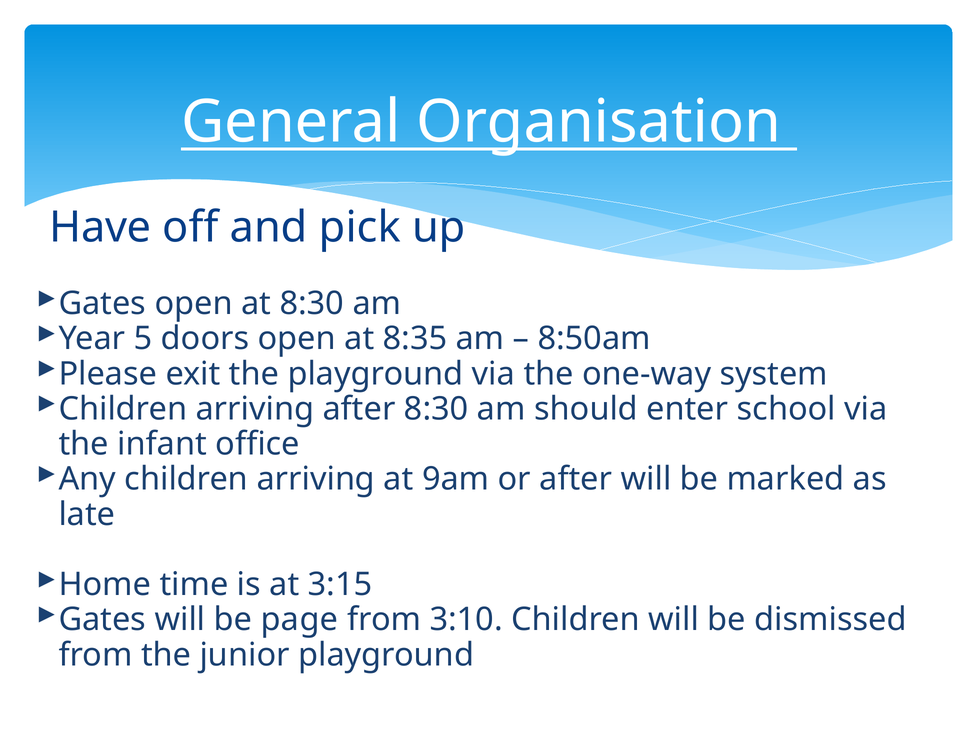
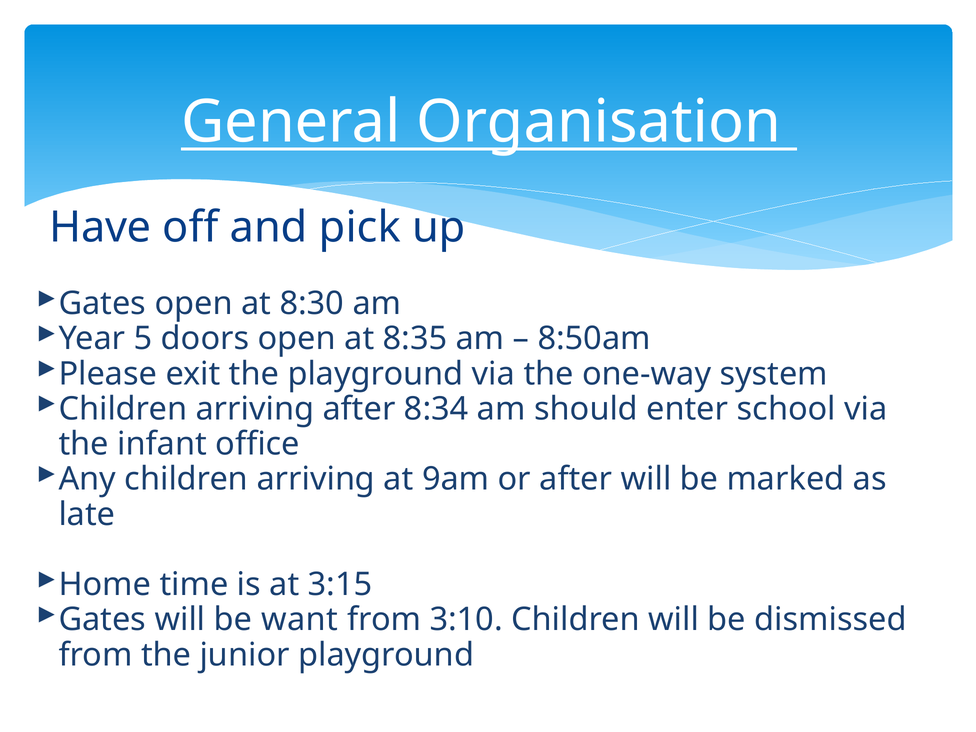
after 8:30: 8:30 -> 8:34
page: page -> want
